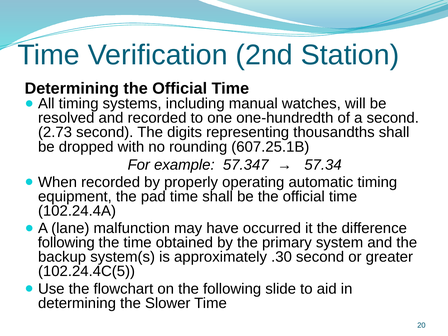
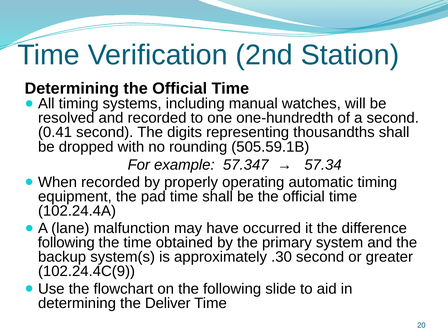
2.73: 2.73 -> 0.41
607.25.1B: 607.25.1B -> 505.59.1B
102.24.4C(5: 102.24.4C(5 -> 102.24.4C(9
Slower: Slower -> Deliver
